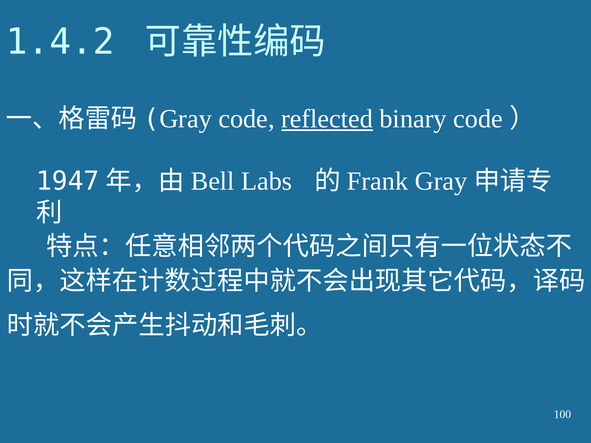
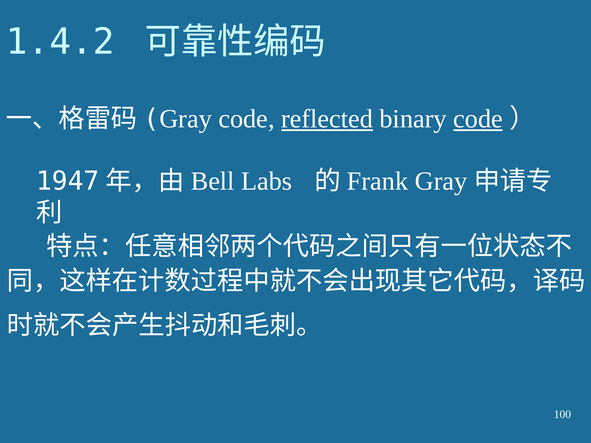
code at (478, 119) underline: none -> present
